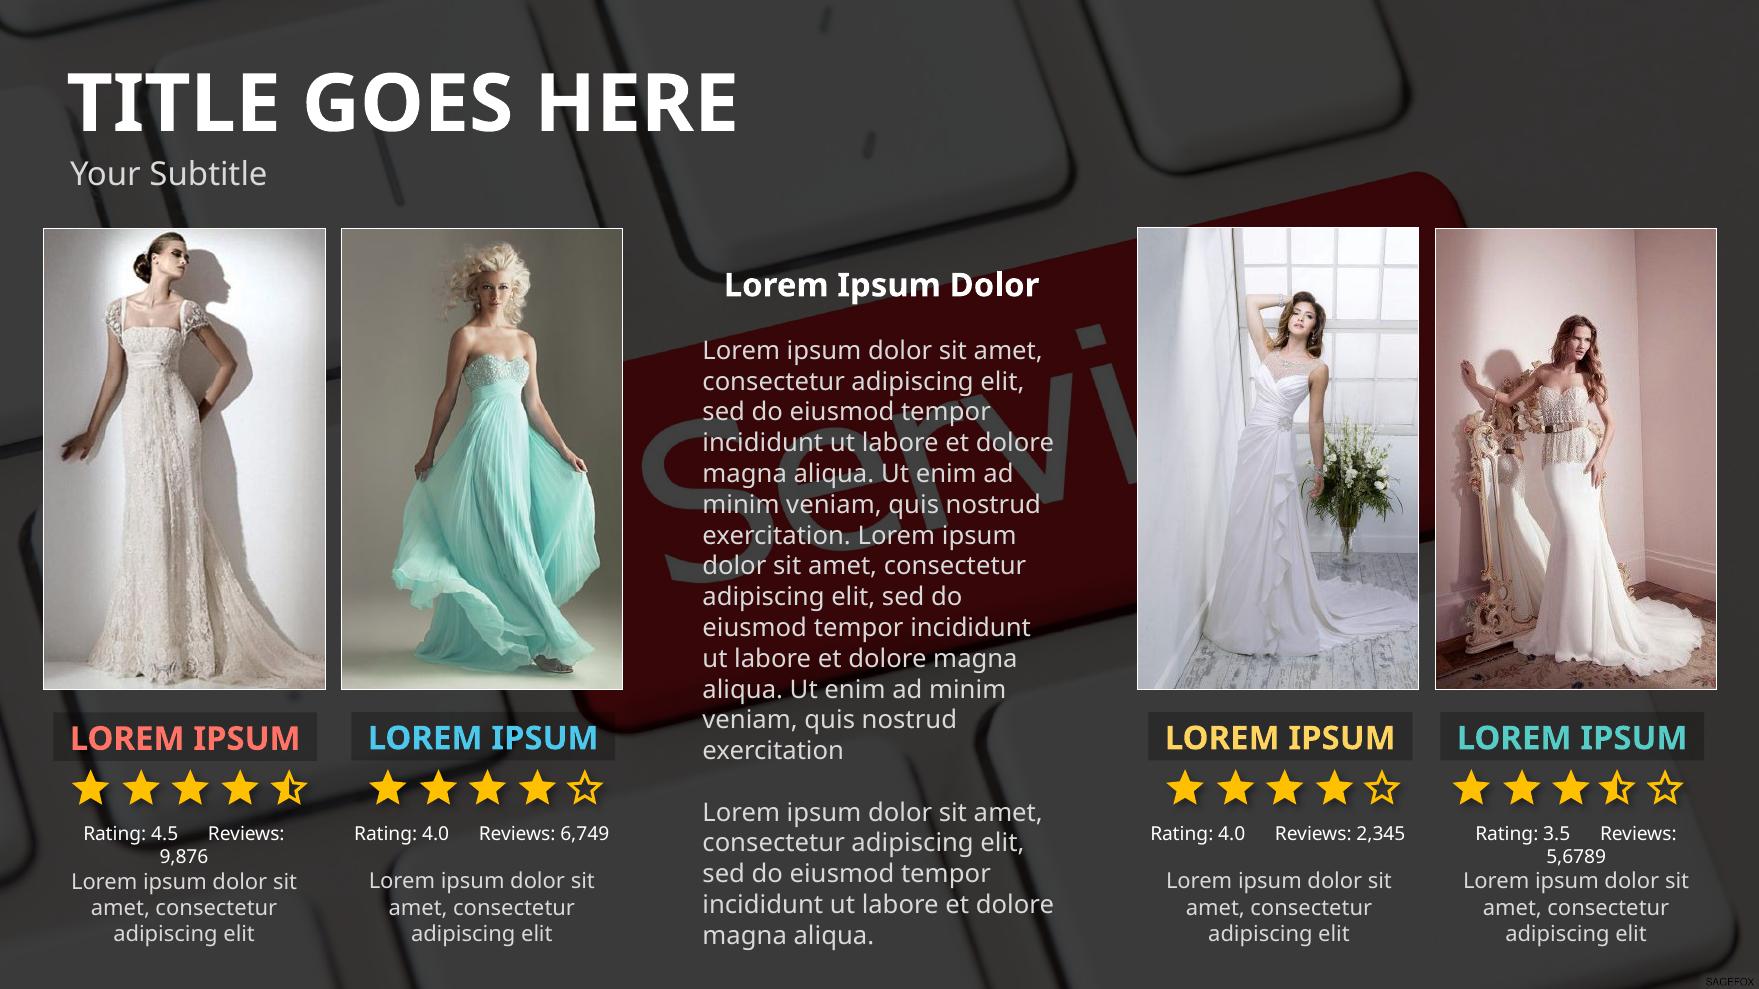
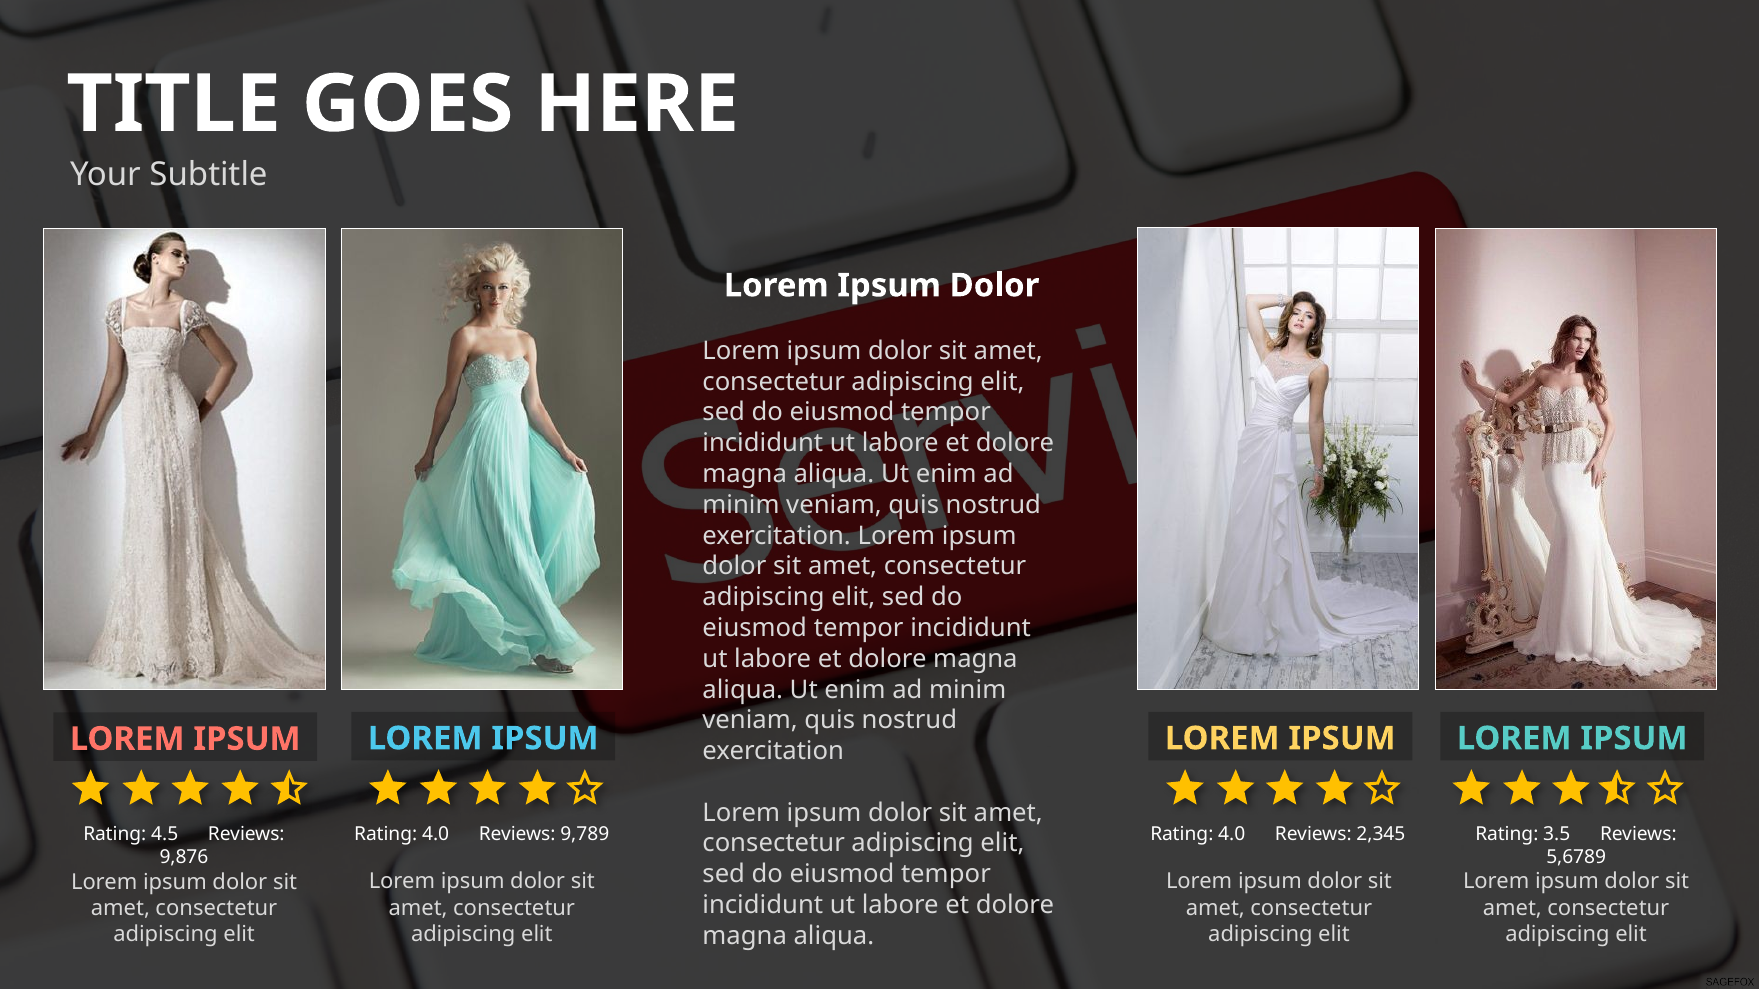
6,749: 6,749 -> 9,789
